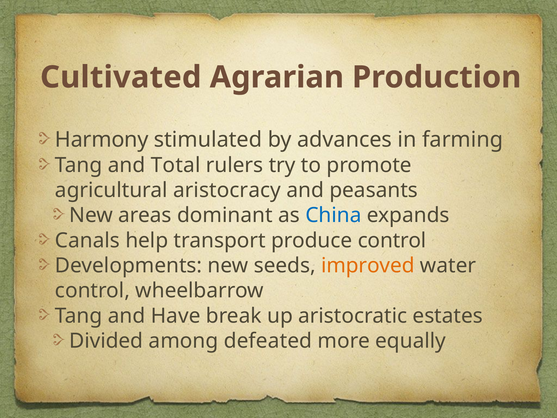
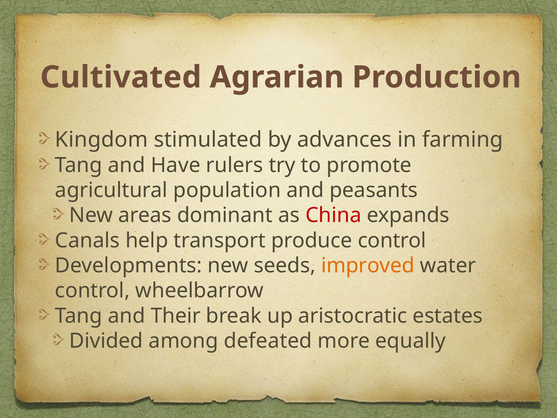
Harmony: Harmony -> Kingdom
Total: Total -> Have
aristocracy: aristocracy -> population
China colour: blue -> red
Have: Have -> Their
